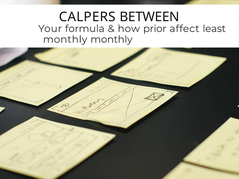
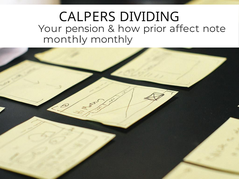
BETWEEN: BETWEEN -> DIVIDING
formula: formula -> pension
least: least -> note
